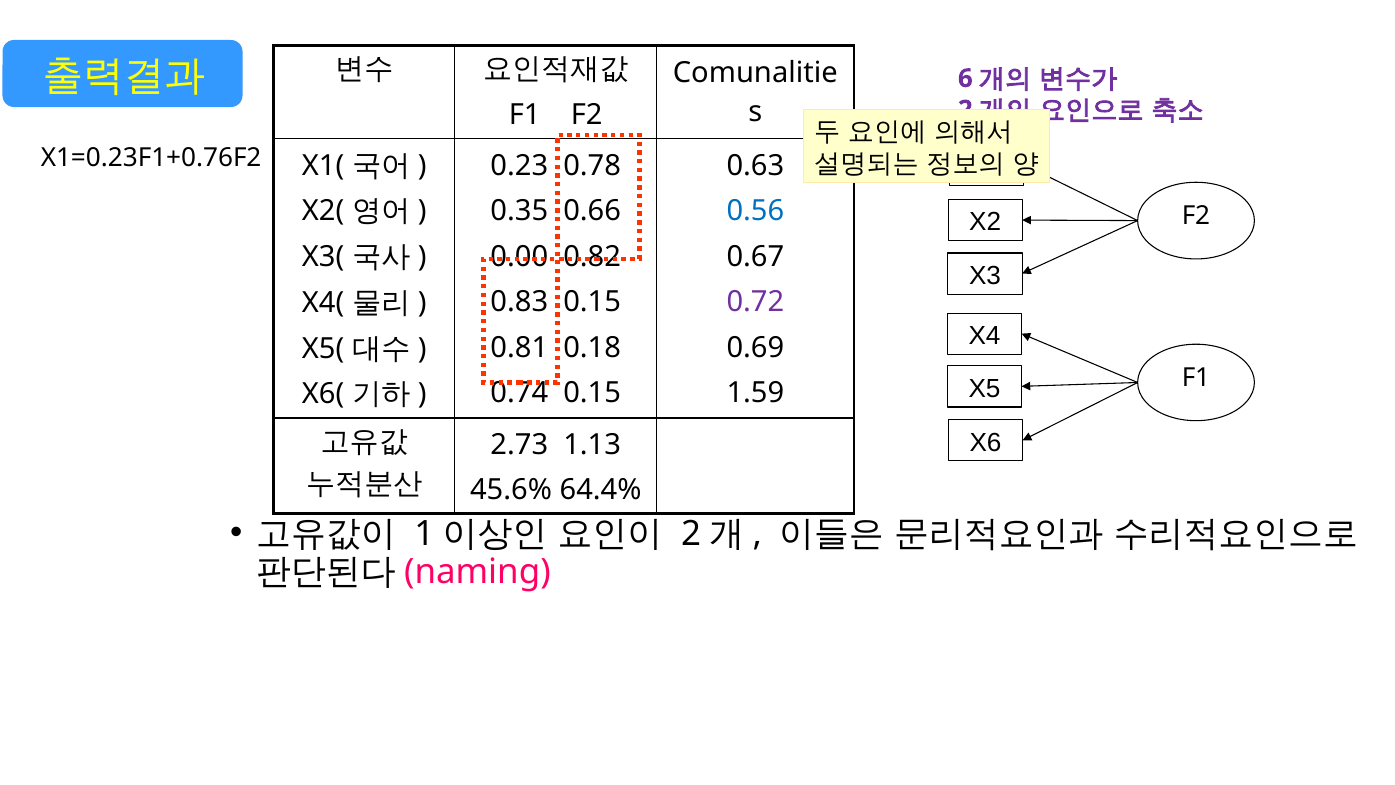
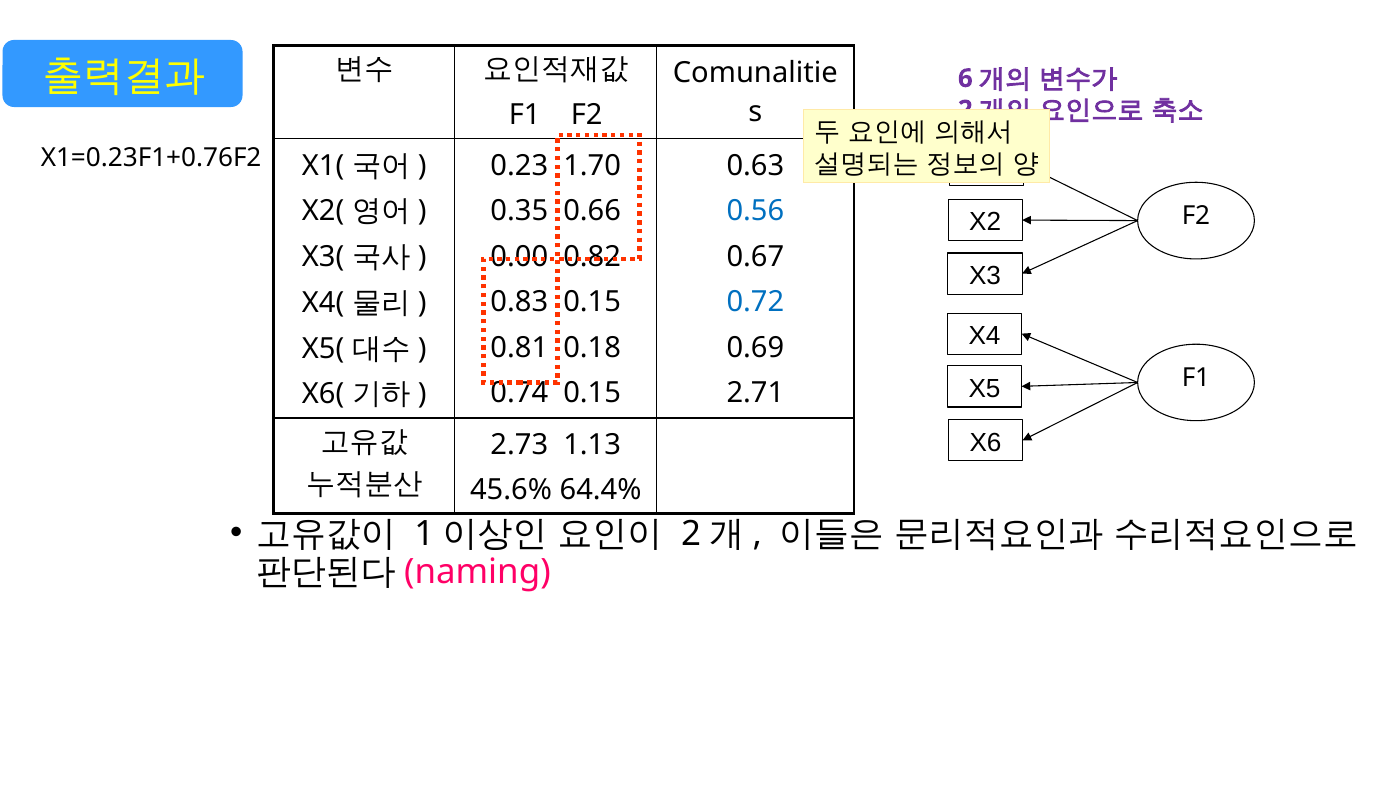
0.78: 0.78 -> 1.70
0.72 colour: purple -> blue
1.59: 1.59 -> 2.71
